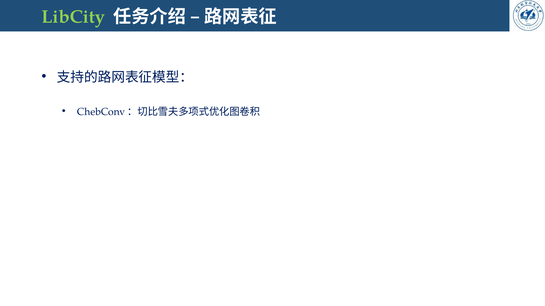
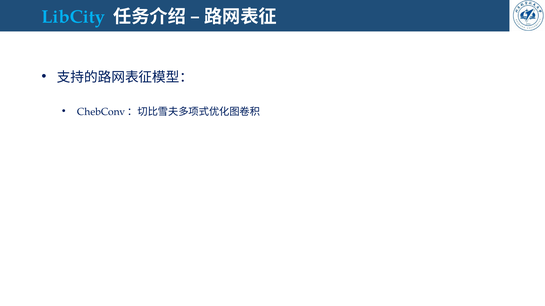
LibCity colour: light green -> light blue
